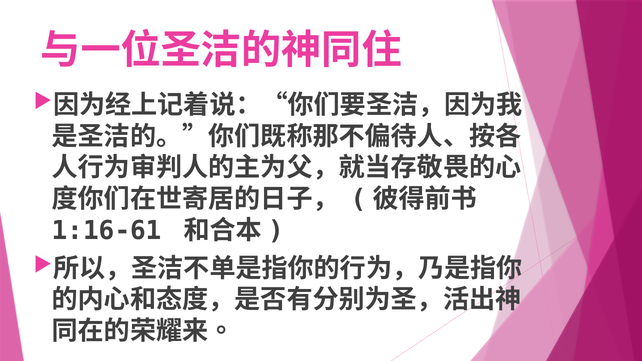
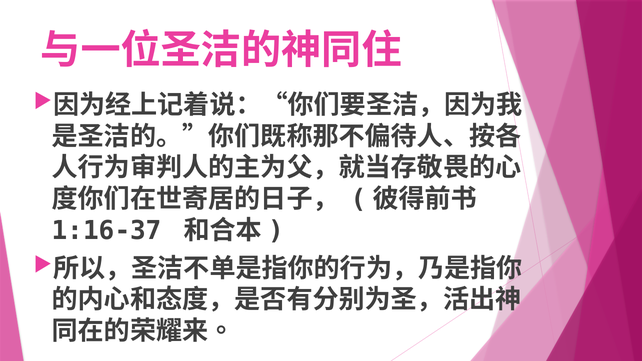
1:16-61: 1:16-61 -> 1:16-37
